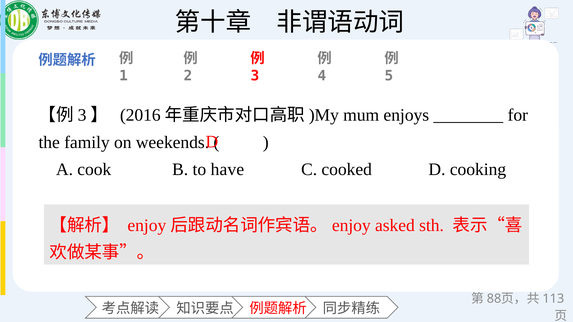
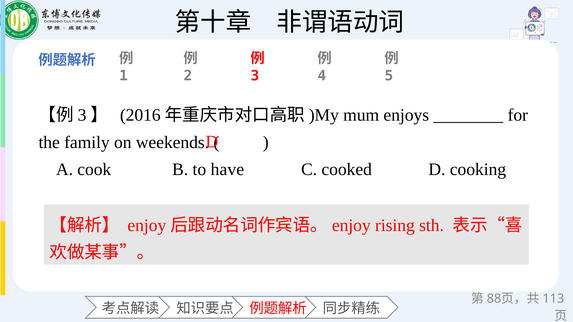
asked: asked -> rising
